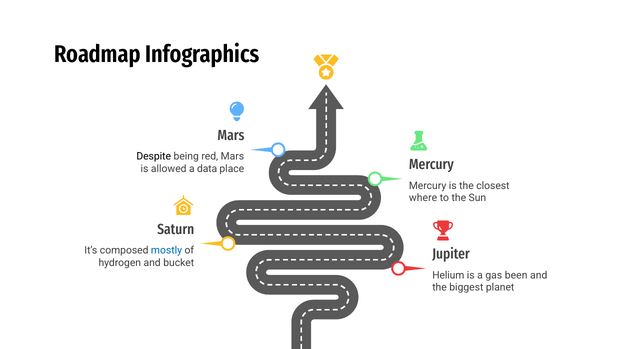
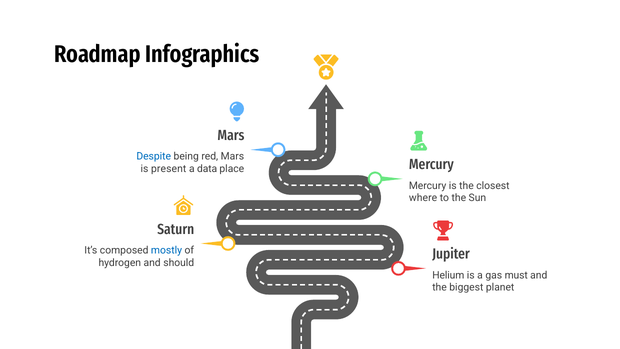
Despite colour: black -> blue
allowed: allowed -> present
bucket: bucket -> should
been: been -> must
